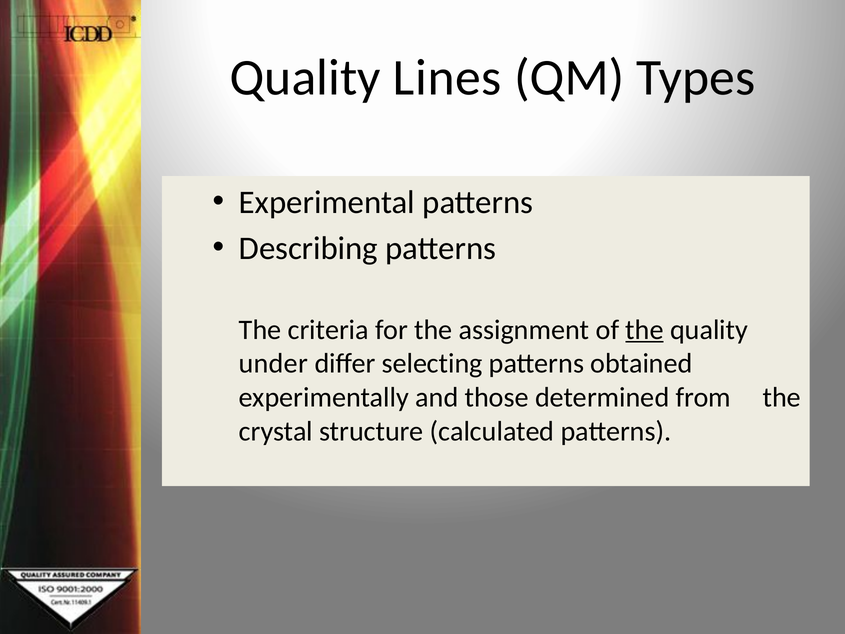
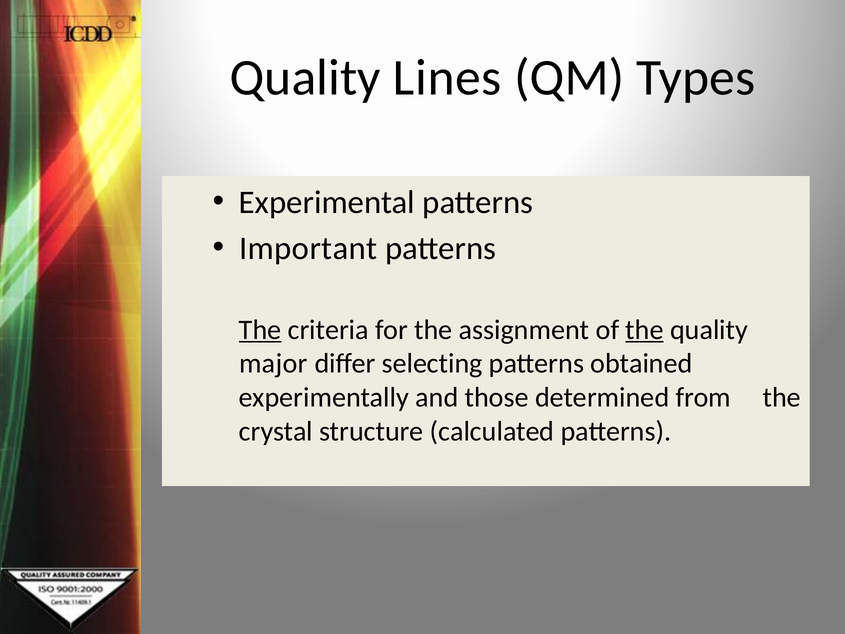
Describing: Describing -> Important
The at (260, 330) underline: none -> present
under: under -> major
